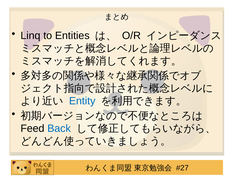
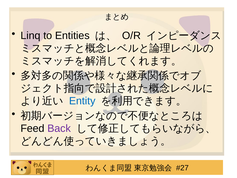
Back colour: blue -> purple
